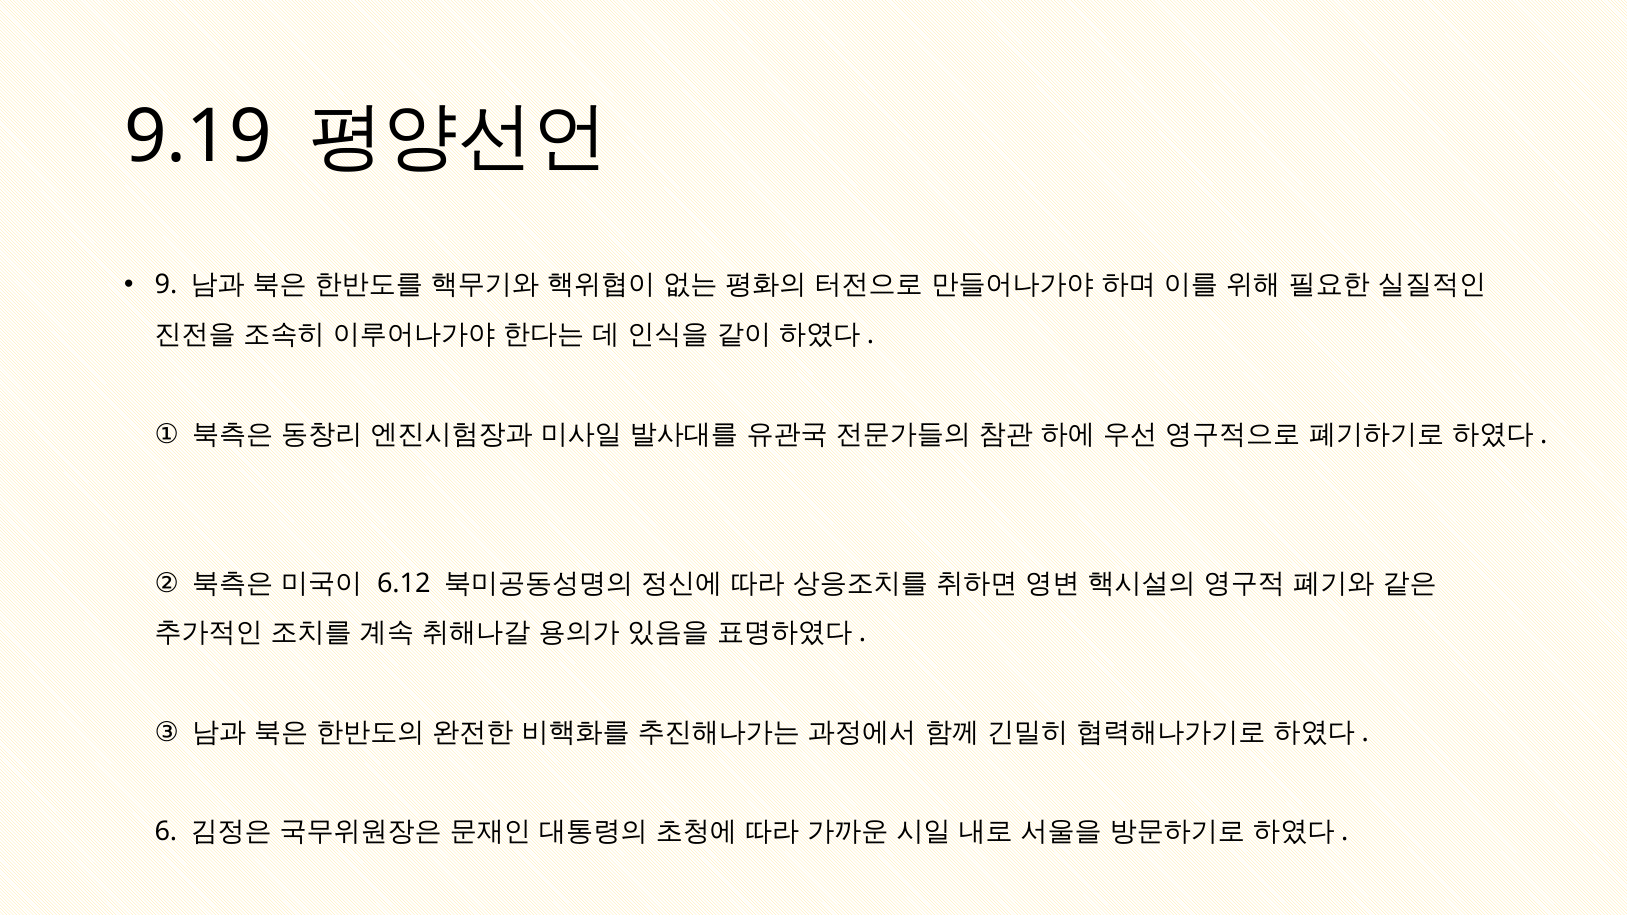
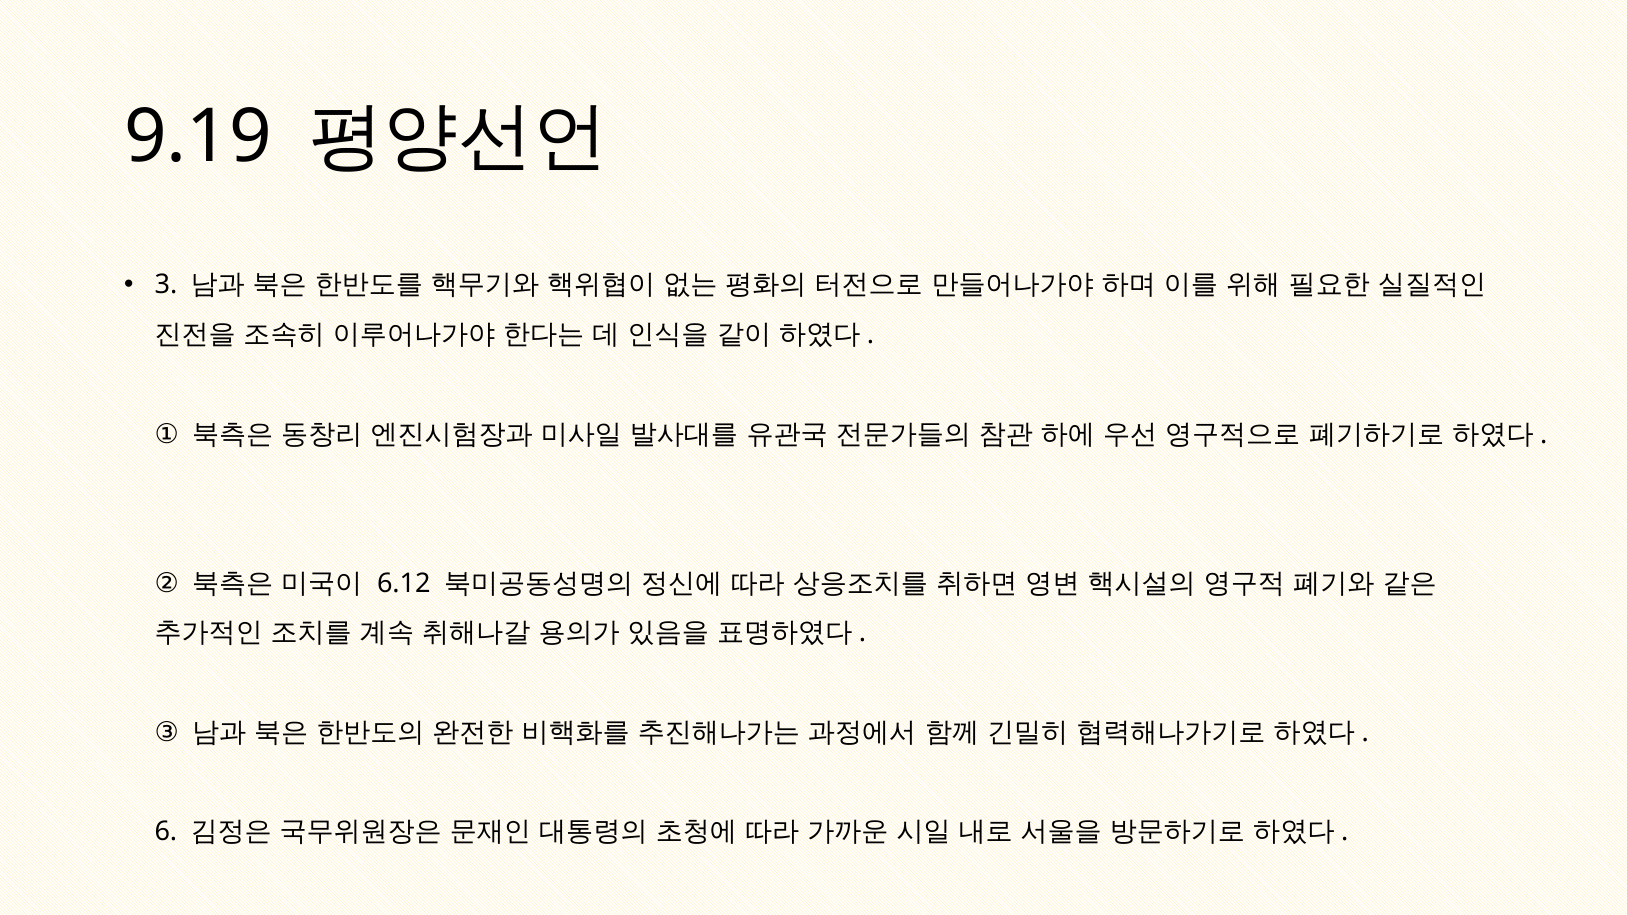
9: 9 -> 3
